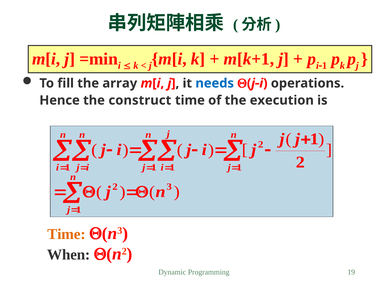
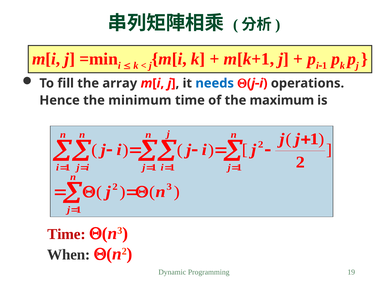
construct: construct -> minimum
execution: execution -> maximum
Time at (66, 234) colour: orange -> red
